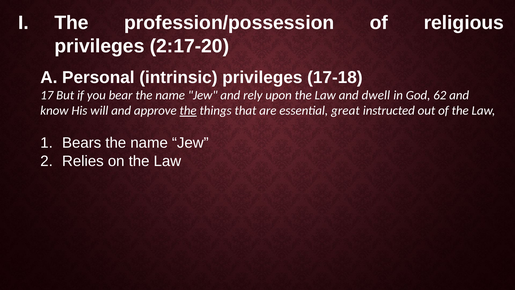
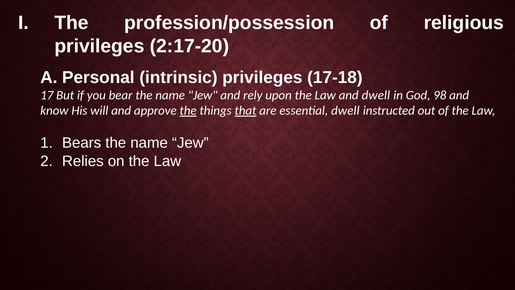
62: 62 -> 98
that underline: none -> present
essential great: great -> dwell
